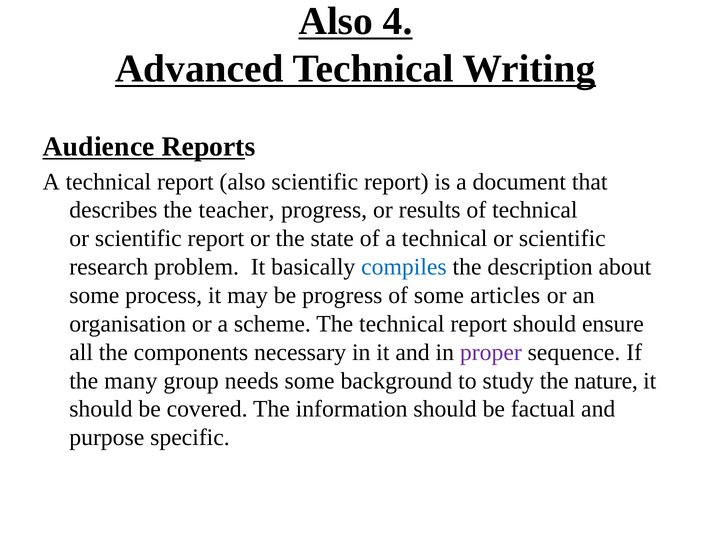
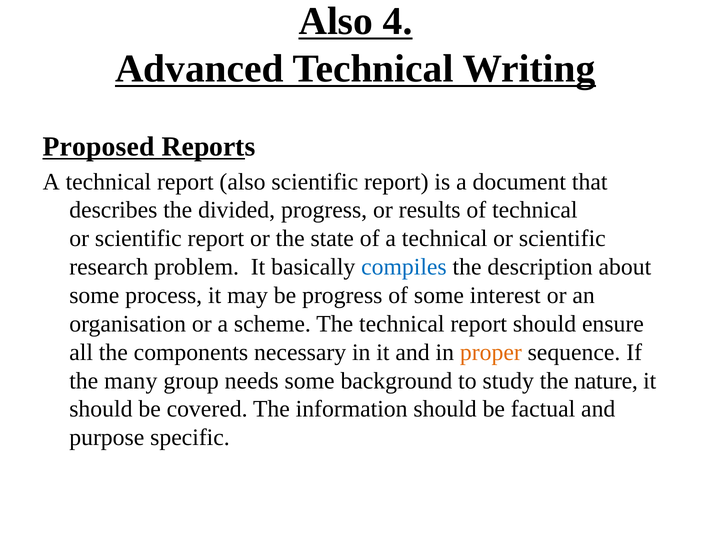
Audience: Audience -> Proposed
teacher: teacher -> divided
articles: articles -> interest
proper colour: purple -> orange
